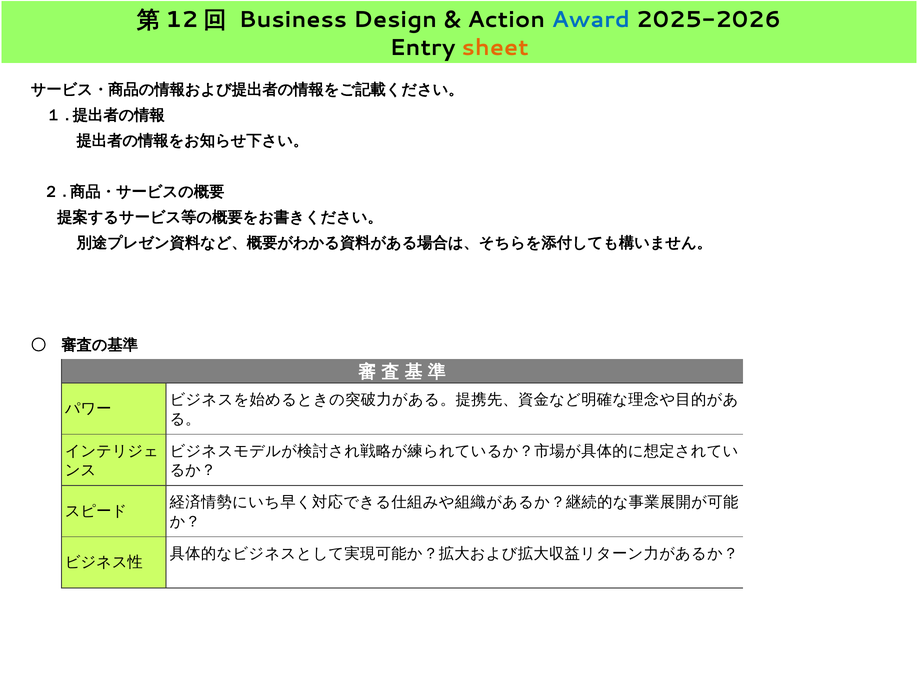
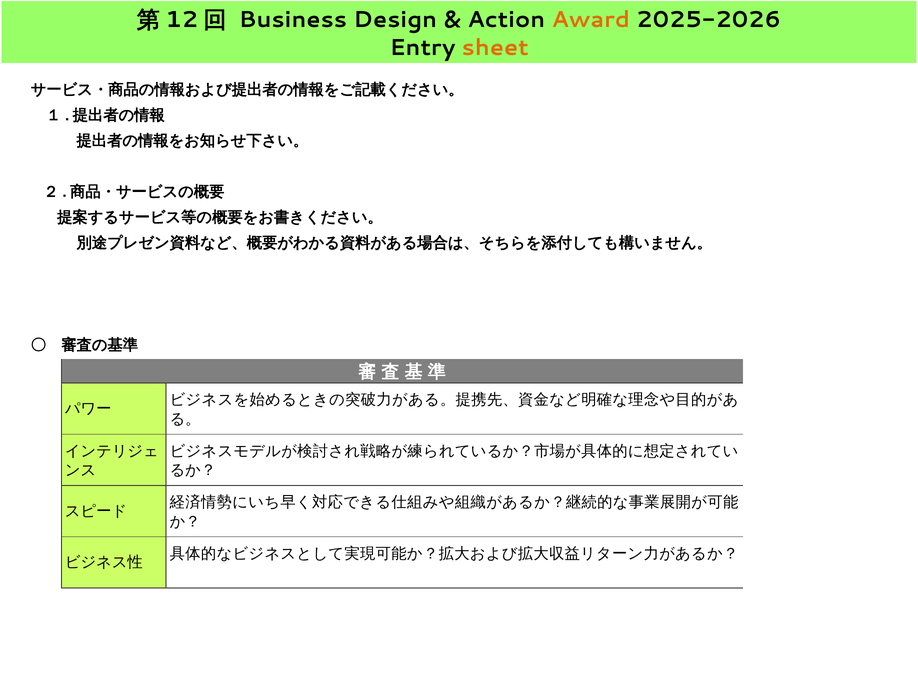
Award colour: blue -> orange
